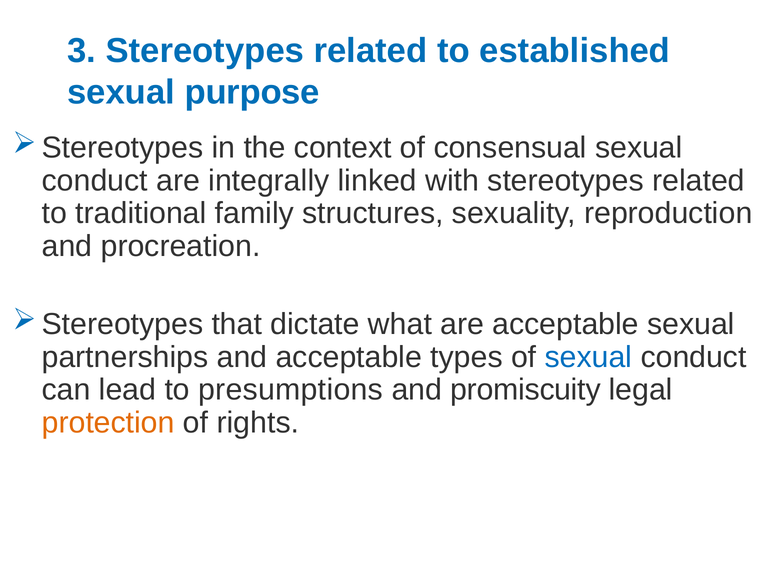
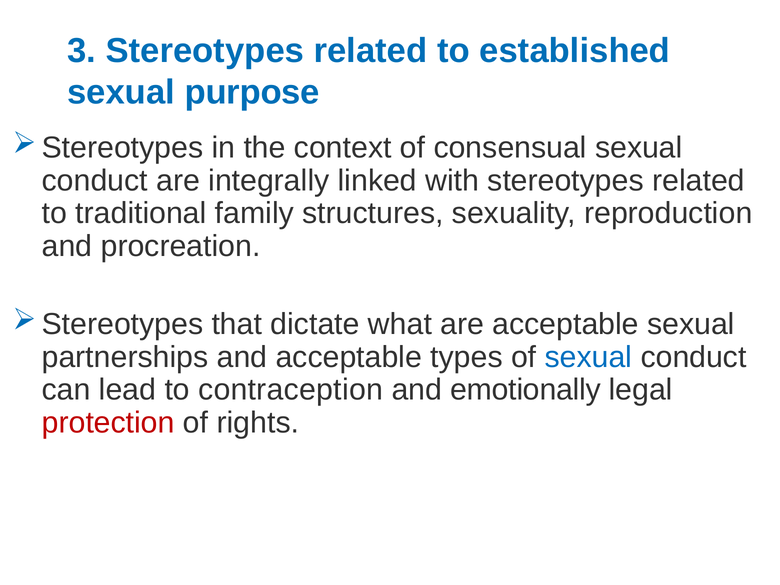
presumptions: presumptions -> contraception
promiscuity: promiscuity -> emotionally
protection colour: orange -> red
